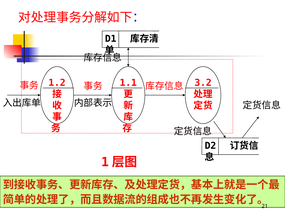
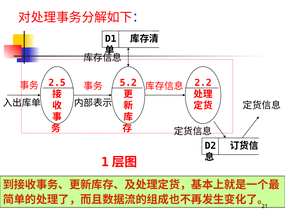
1.1: 1.1 -> 5.2
3.2: 3.2 -> 2.2
1.2: 1.2 -> 2.5
